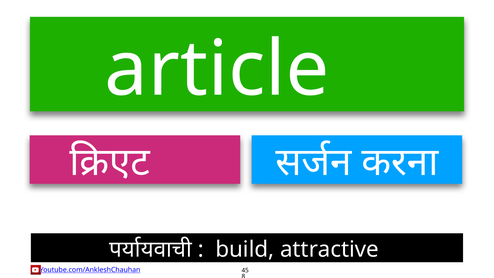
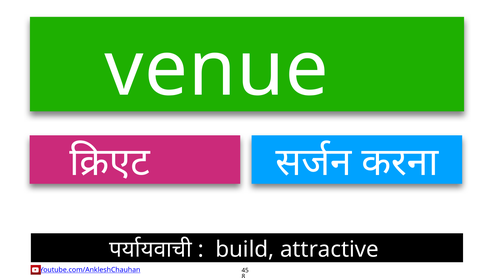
article: article -> venue
